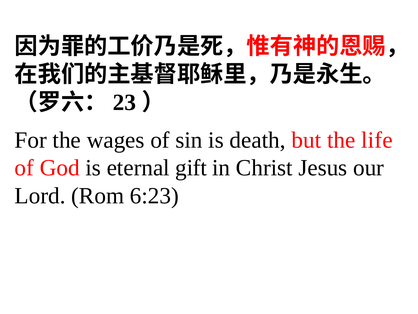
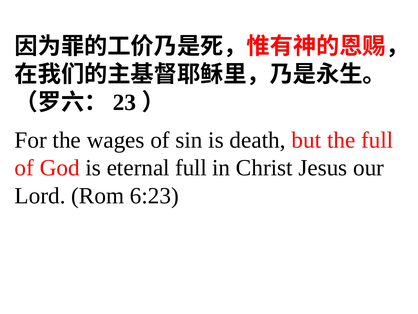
the life: life -> full
eternal gift: gift -> full
